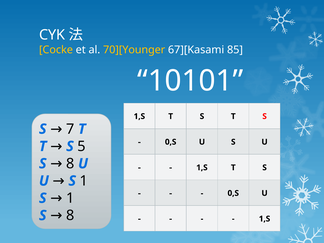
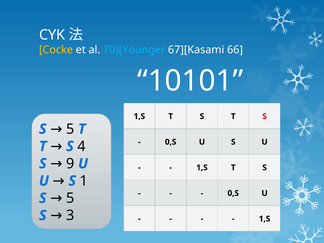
70][Younger colour: yellow -> light blue
85: 85 -> 66
7 at (70, 129): 7 -> 5
5: 5 -> 4
8 at (70, 164): 8 -> 9
1 at (70, 198): 1 -> 5
8 at (70, 215): 8 -> 3
